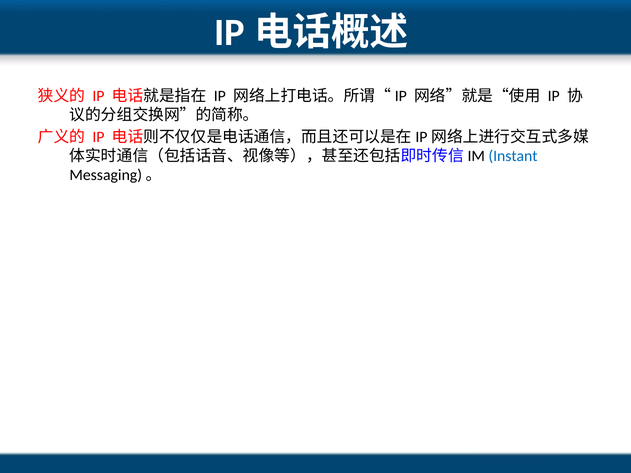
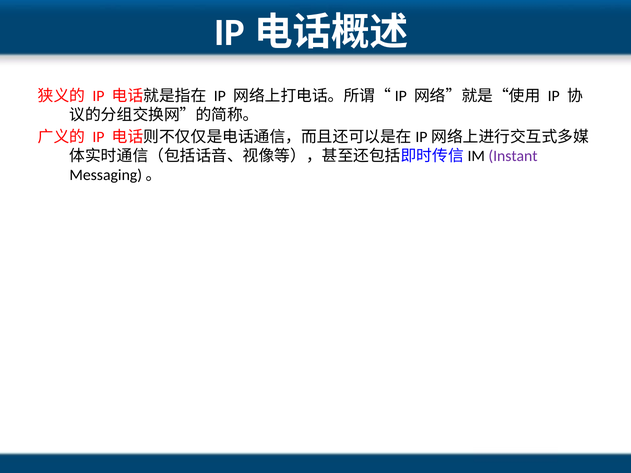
Instant colour: blue -> purple
